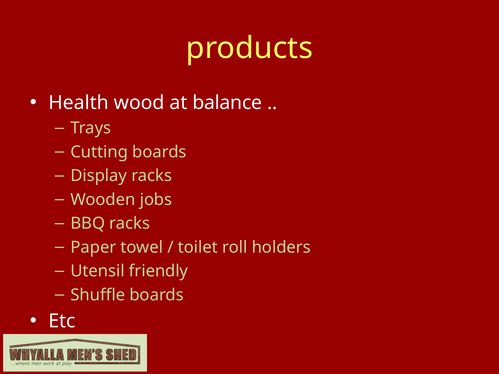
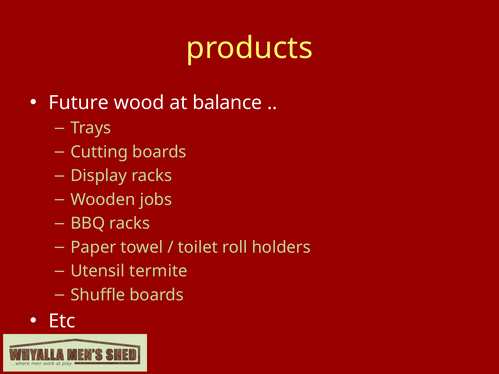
Health: Health -> Future
friendly: friendly -> termite
